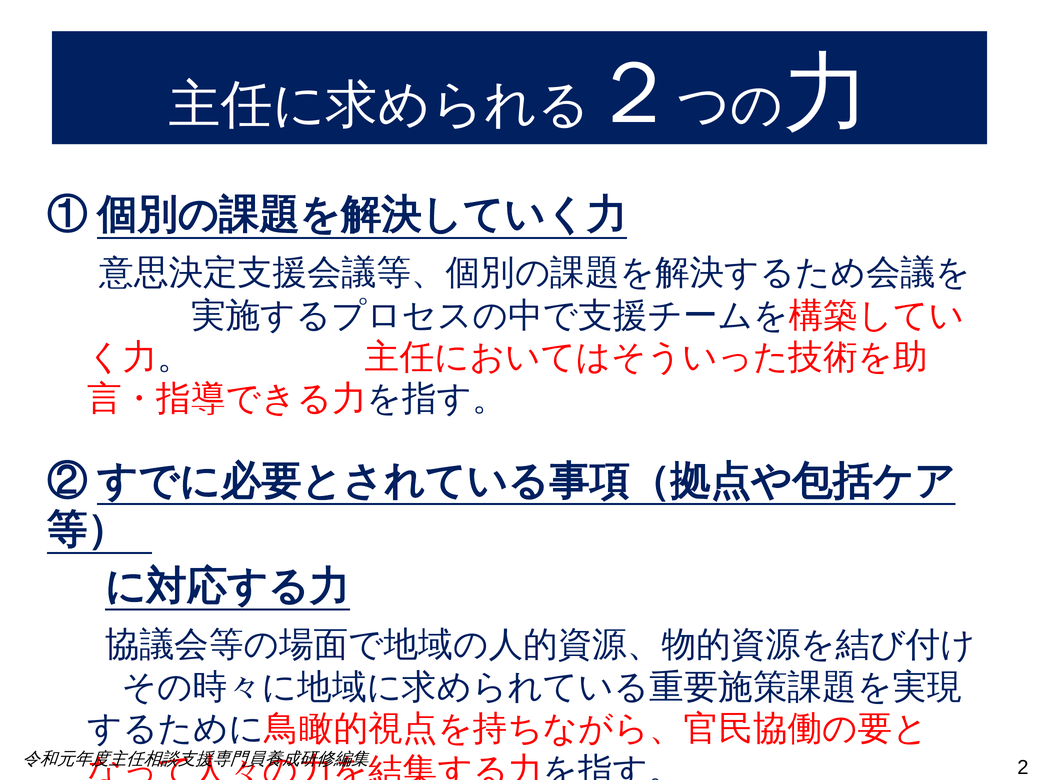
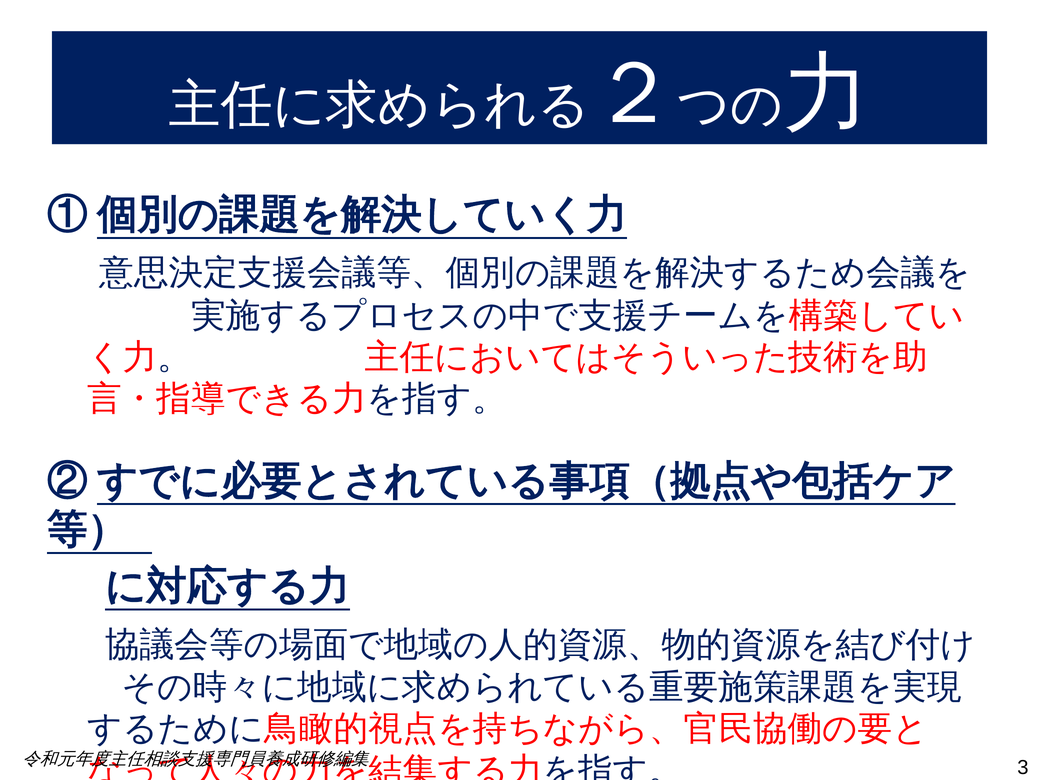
2: 2 -> 3
